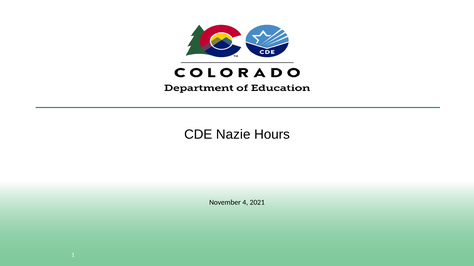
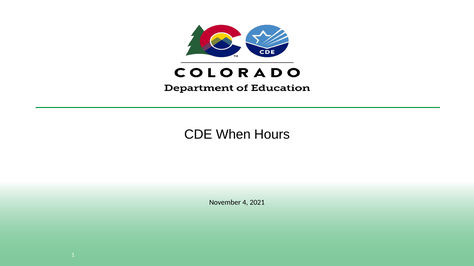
Nazie: Nazie -> When
